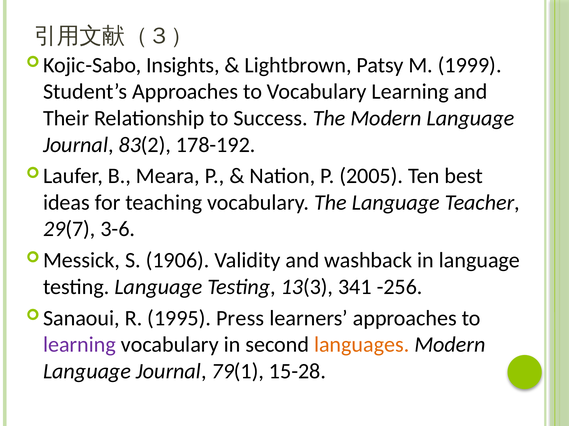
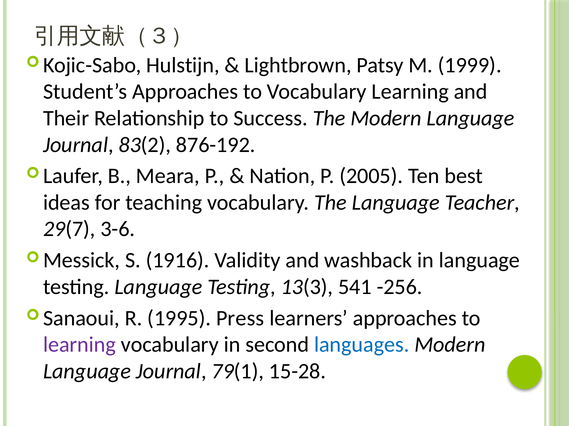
Insights: Insights -> Hulstijn
178-192: 178-192 -> 876-192
1906: 1906 -> 1916
341: 341 -> 541
languages colour: orange -> blue
